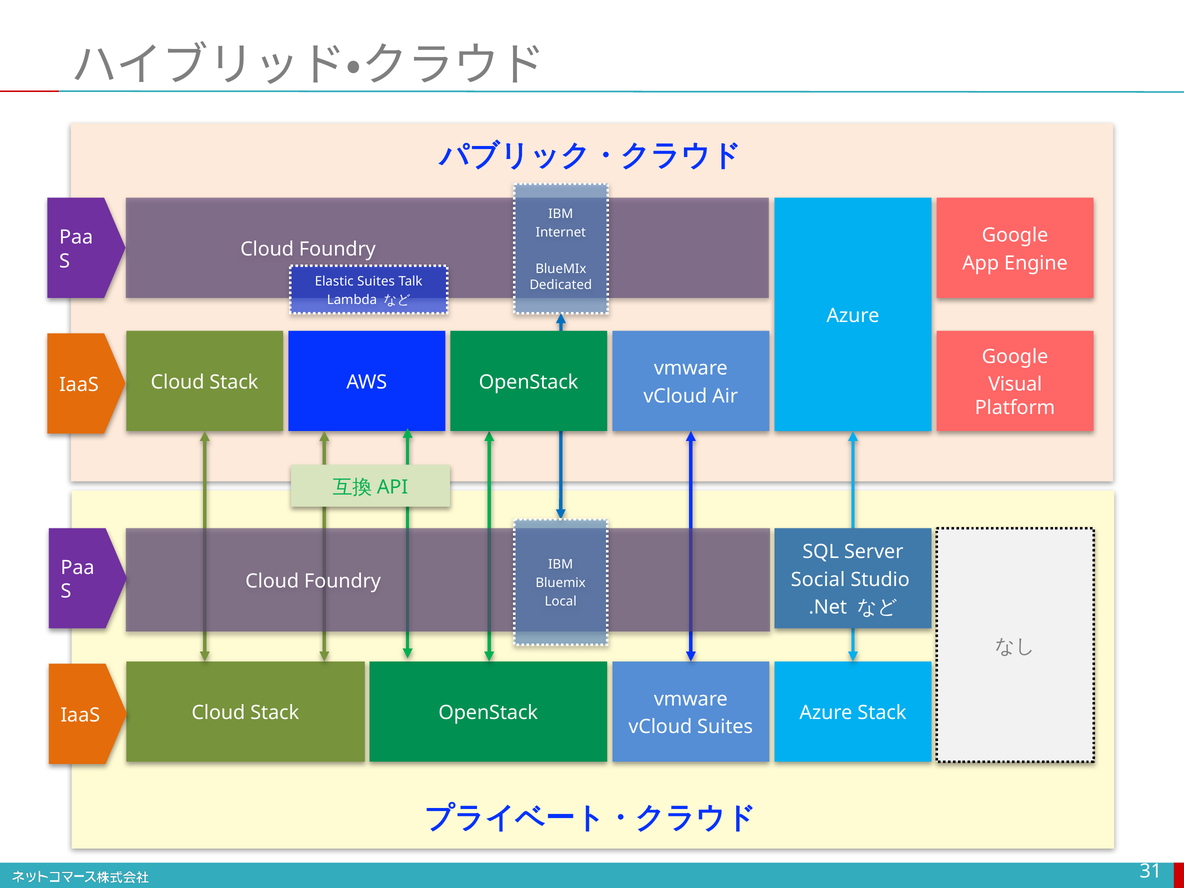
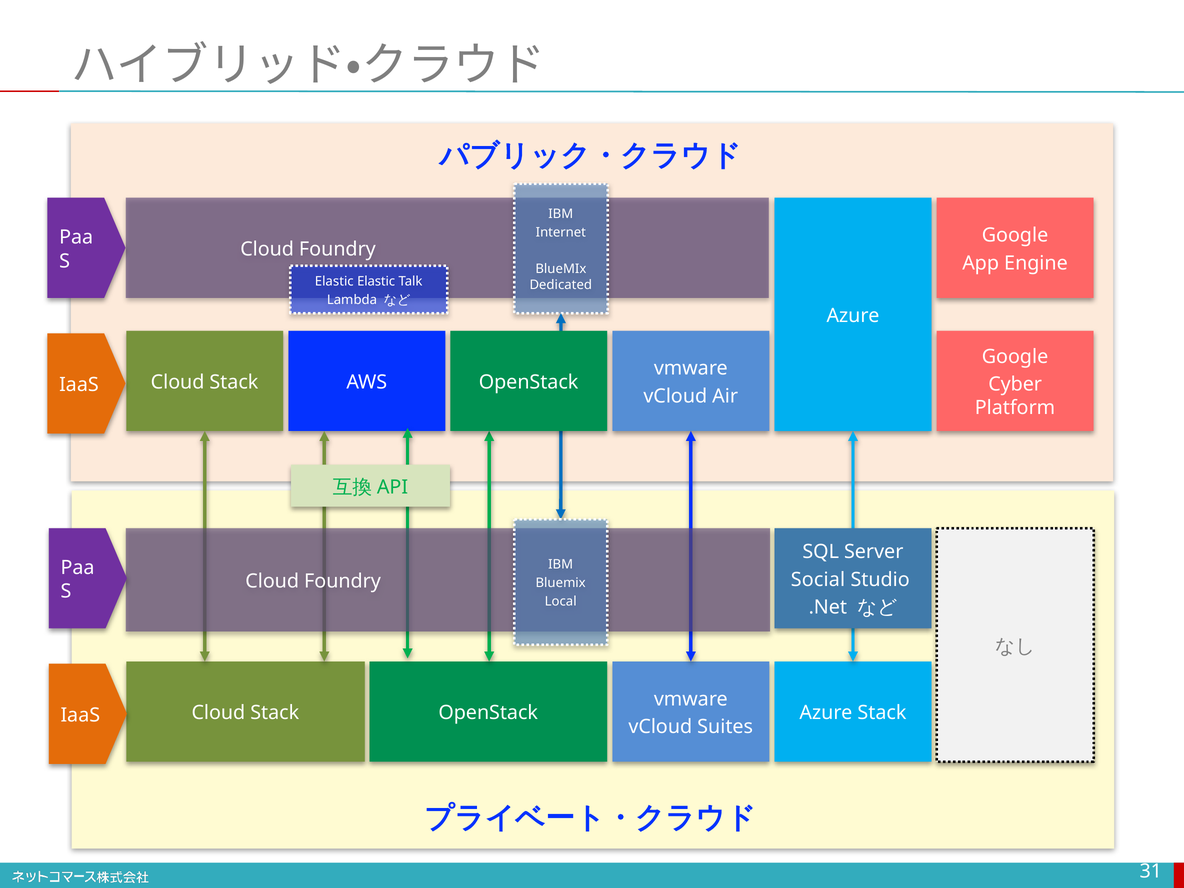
Elastic Suites: Suites -> Elastic
Visual: Visual -> Cyber
